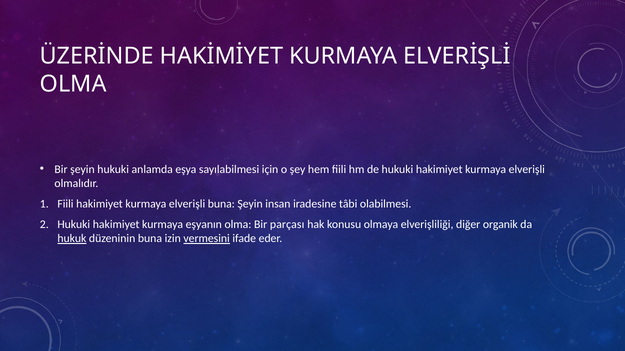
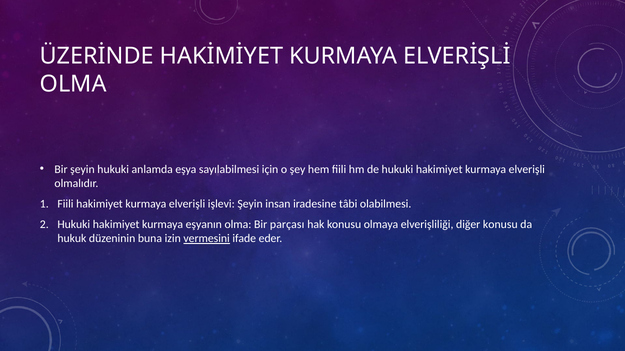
elverişli buna: buna -> işlevi
diğer organik: organik -> konusu
hukuk underline: present -> none
